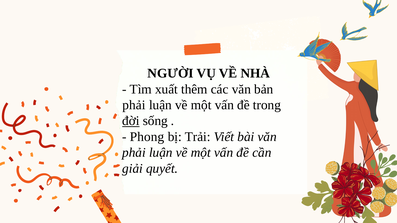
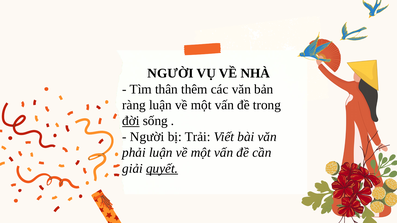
xuất: xuất -> thân
phải at (134, 105): phải -> ràng
Phong at (147, 137): Phong -> Người
quyết underline: none -> present
